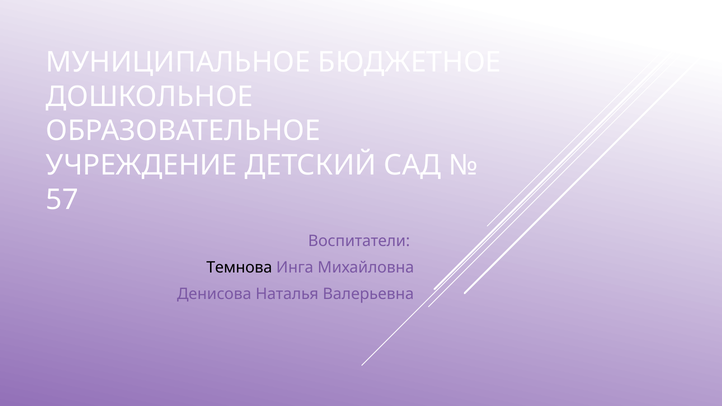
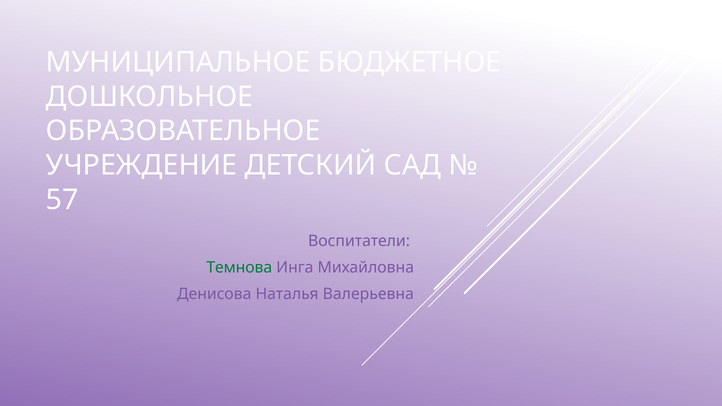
Темнова colour: black -> green
